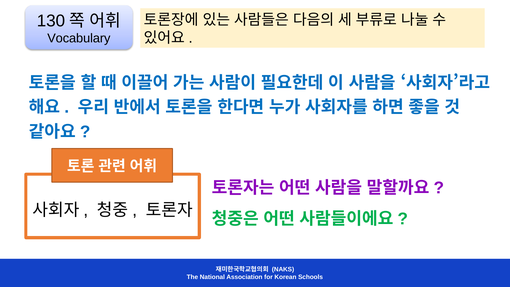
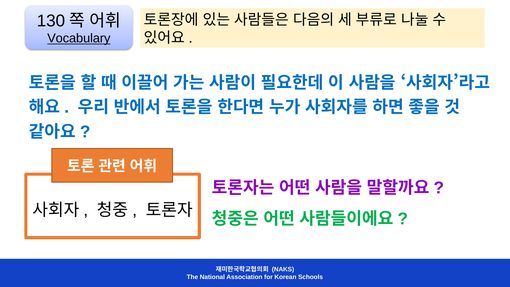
Vocabulary underline: none -> present
